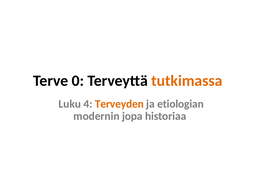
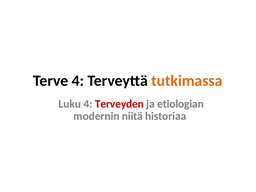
Terve 0: 0 -> 4
Terveyden colour: orange -> red
jopa: jopa -> niitä
